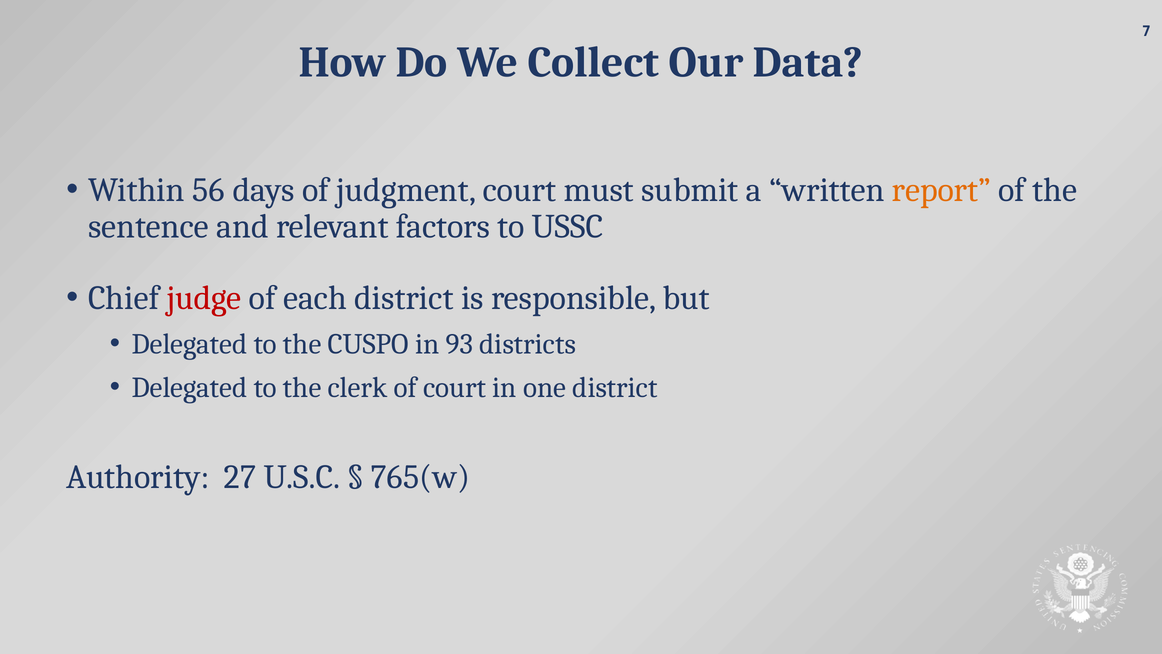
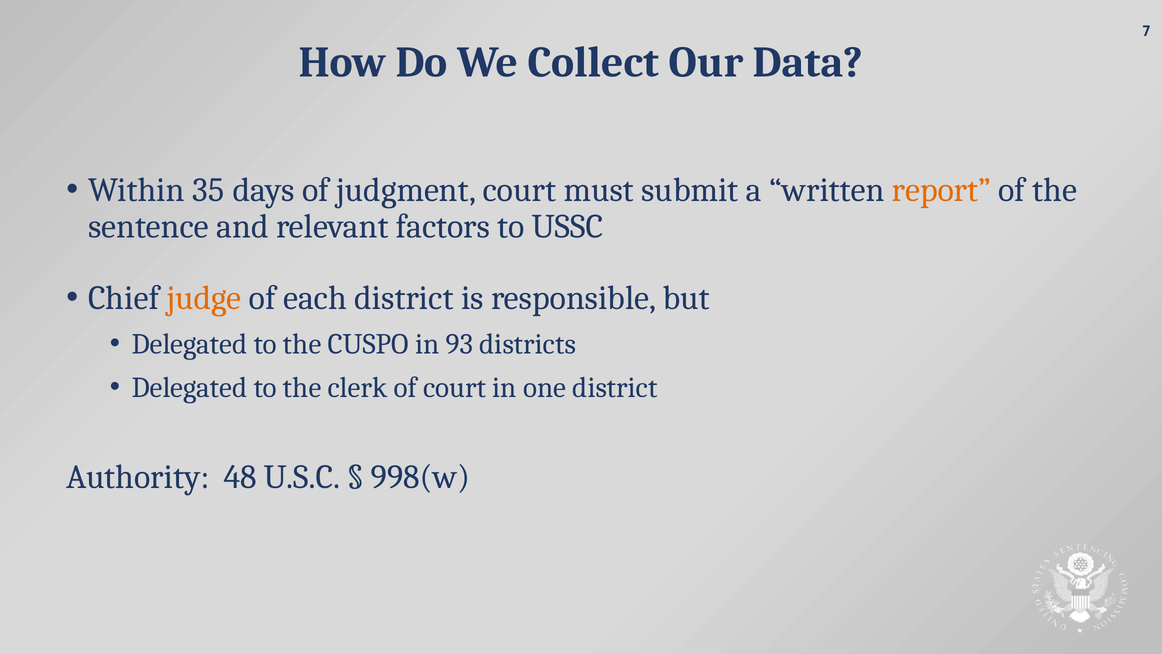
56: 56 -> 35
judge colour: red -> orange
27: 27 -> 48
765(w: 765(w -> 998(w
